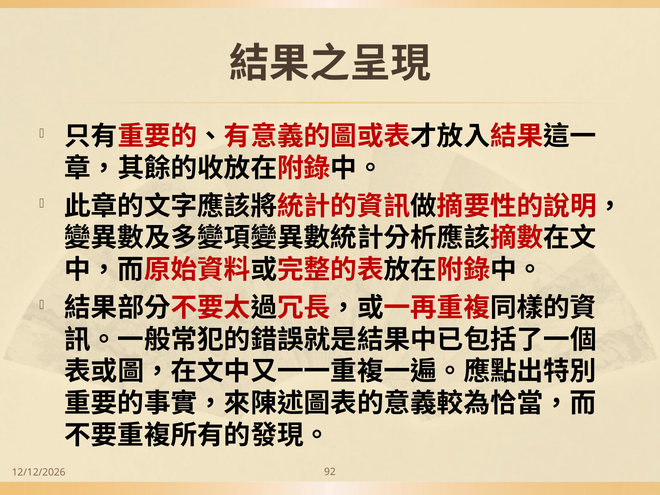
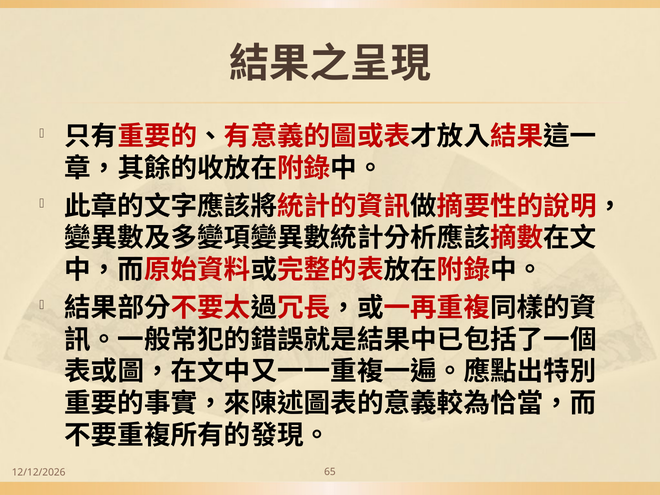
92: 92 -> 65
